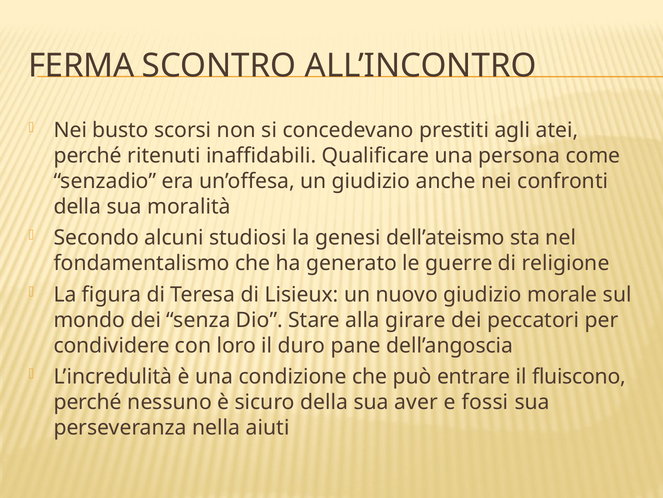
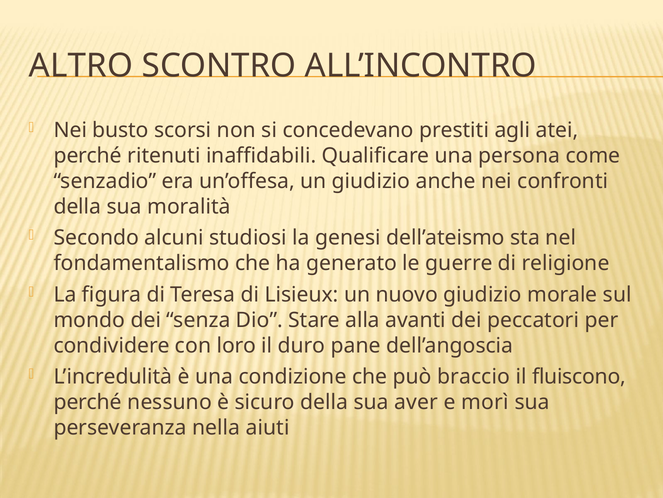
FERMA: FERMA -> ALTRO
girare: girare -> avanti
entrare: entrare -> braccio
fossi: fossi -> morì
